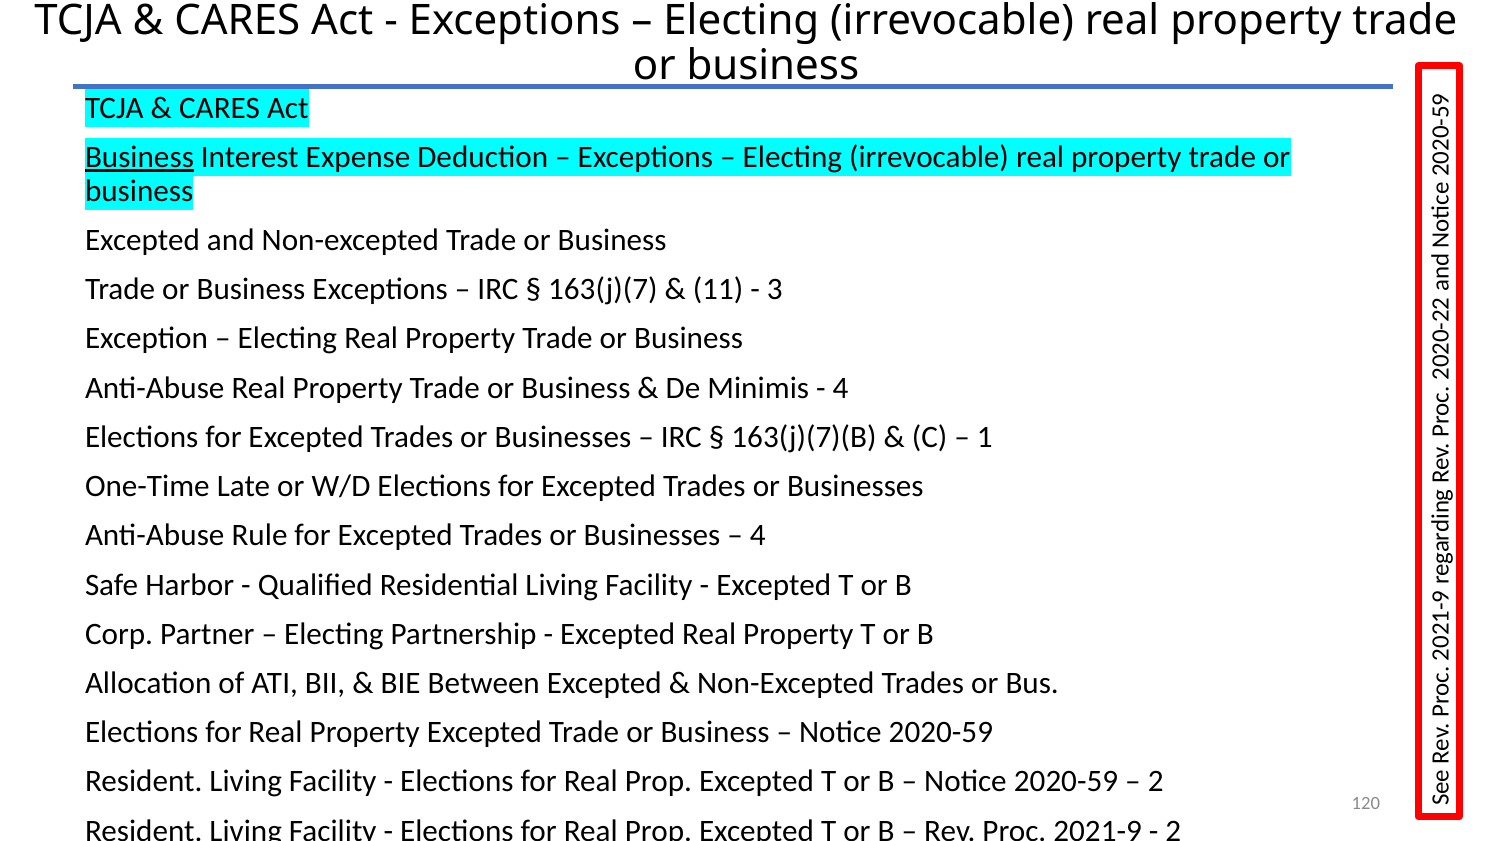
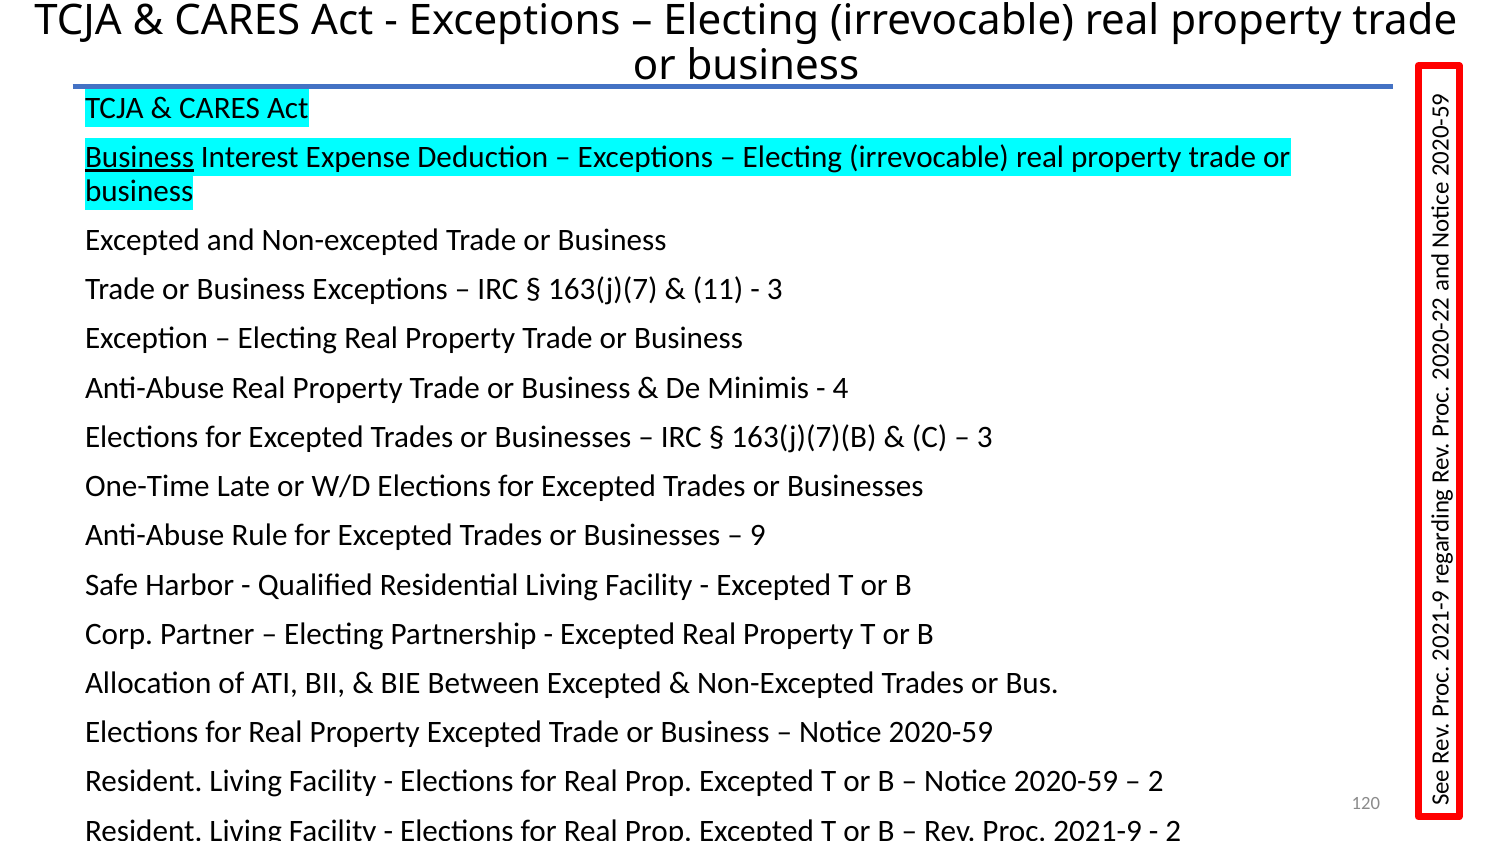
1 at (985, 437): 1 -> 3
4 at (758, 535): 4 -> 9
